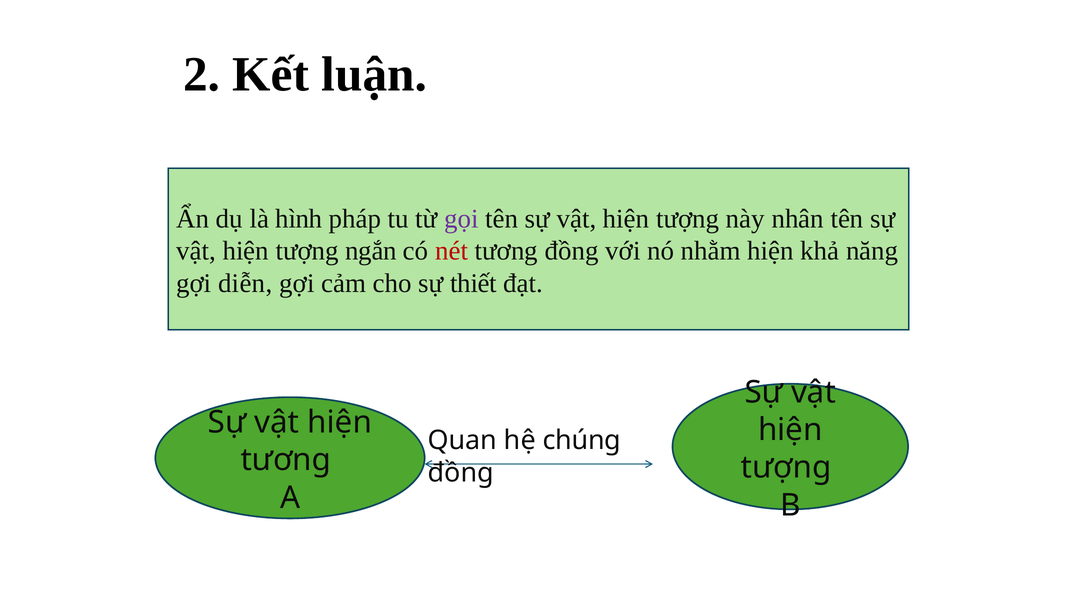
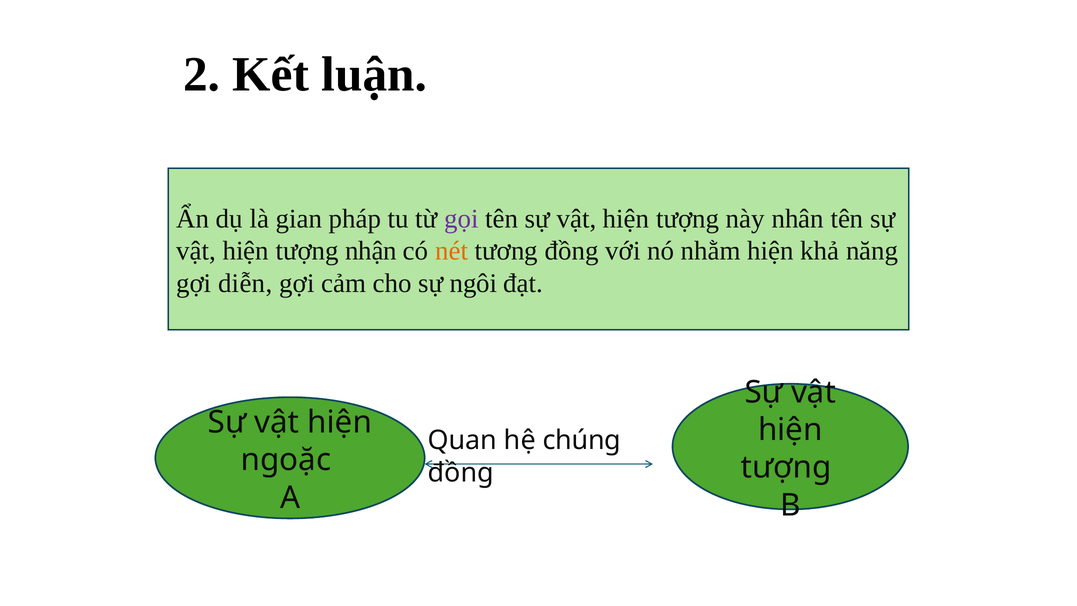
hình: hình -> gian
ngắn: ngắn -> nhận
nét colour: red -> orange
thiết: thiết -> ngôi
tương at (286, 460): tương -> ngoặc
